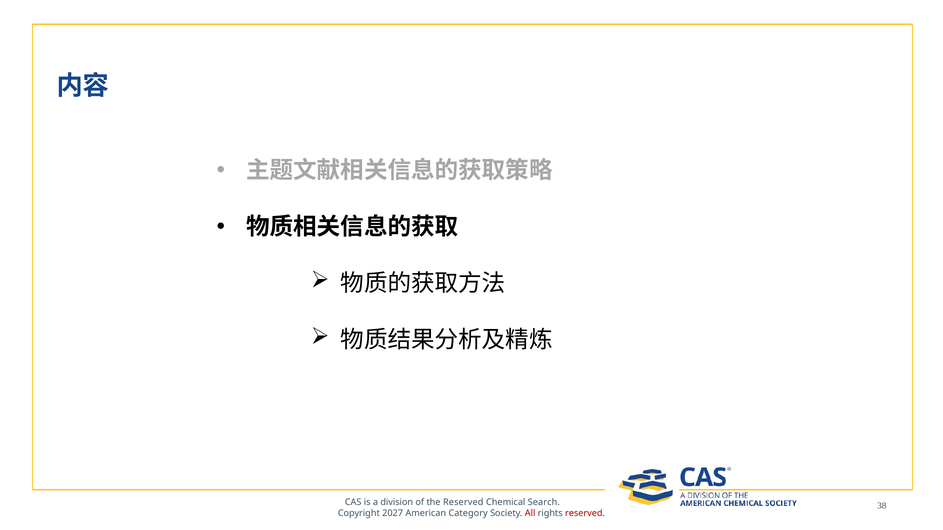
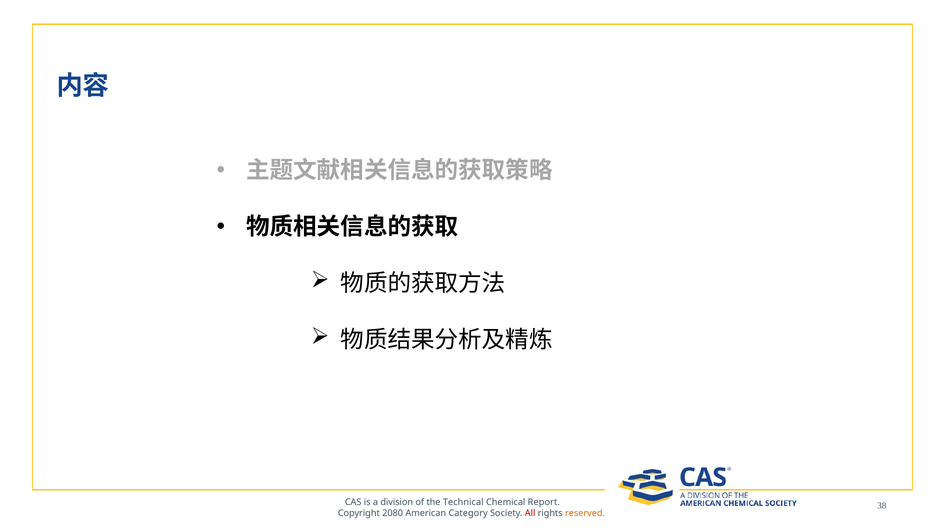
the Reserved: Reserved -> Technical
Search: Search -> Report
2027: 2027 -> 2080
reserved at (585, 514) colour: red -> orange
